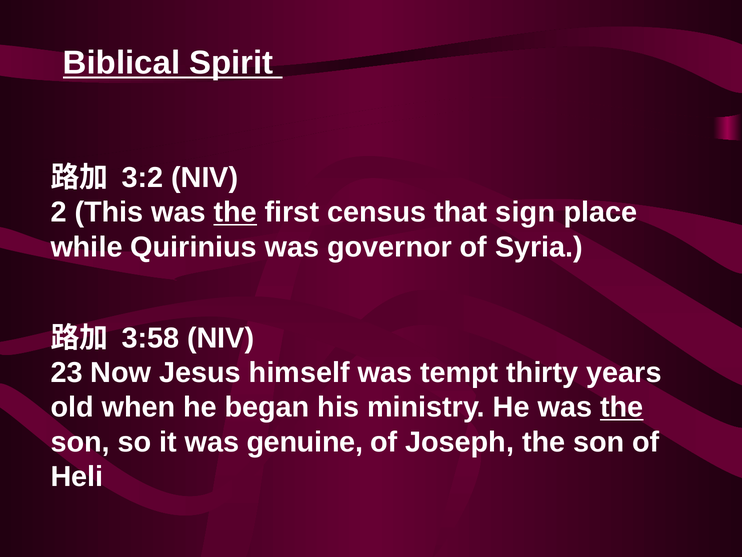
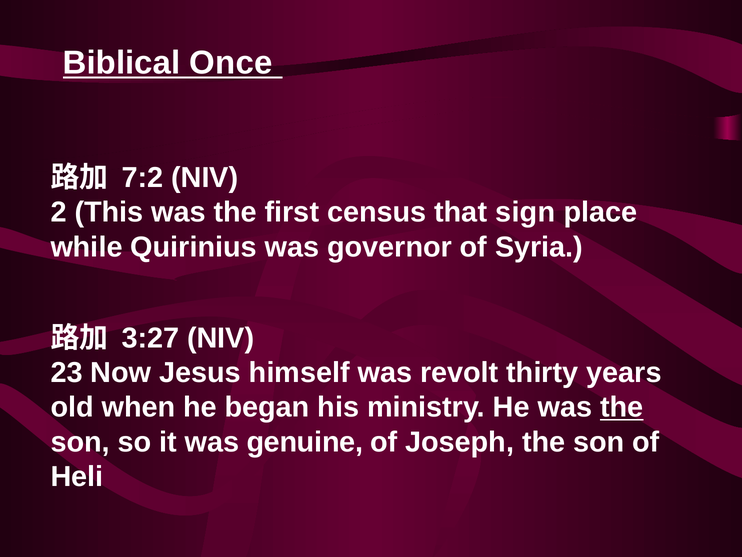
Spirit: Spirit -> Once
3:2: 3:2 -> 7:2
the at (235, 212) underline: present -> none
3:58: 3:58 -> 3:27
tempt: tempt -> revolt
